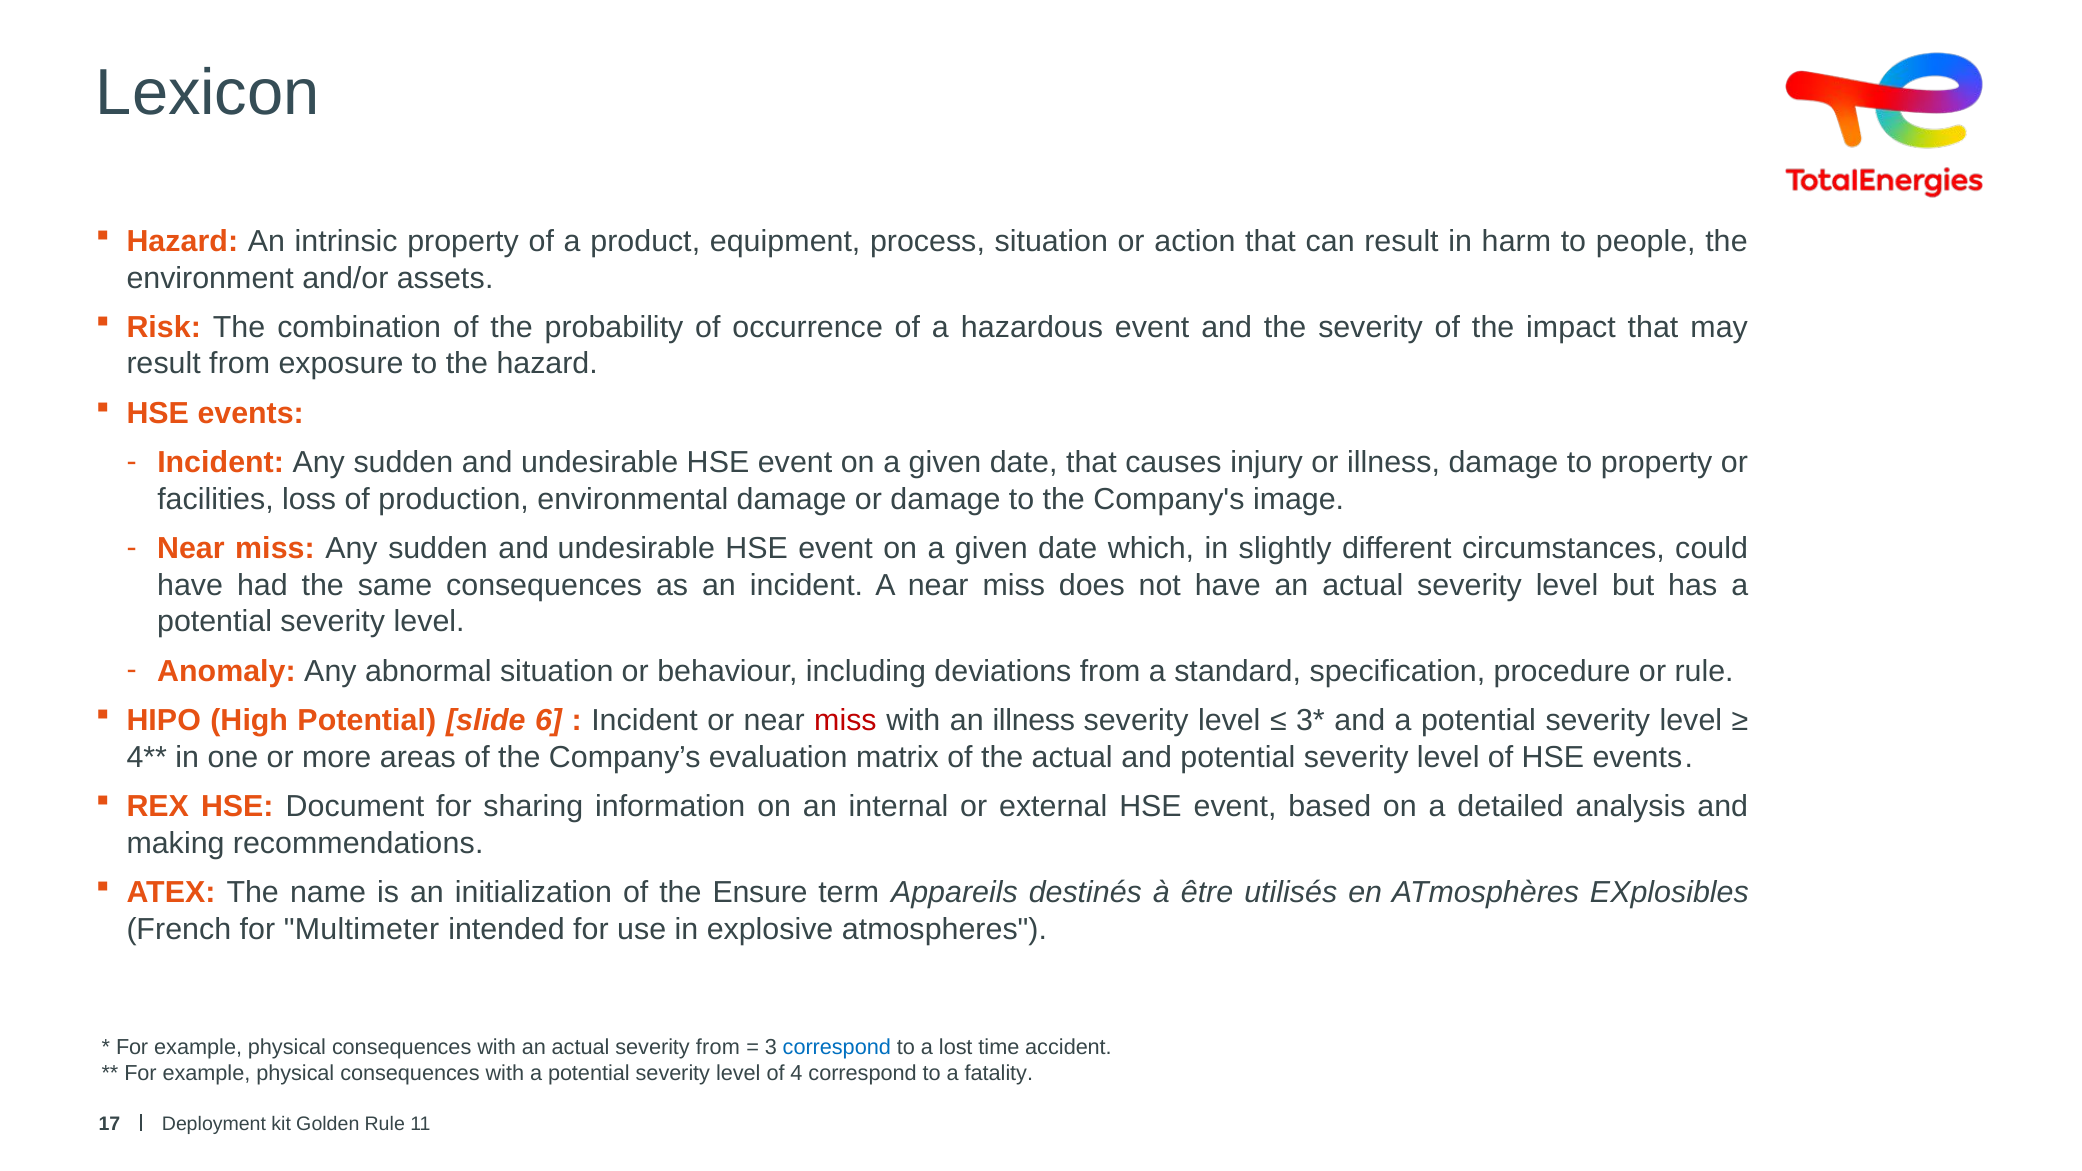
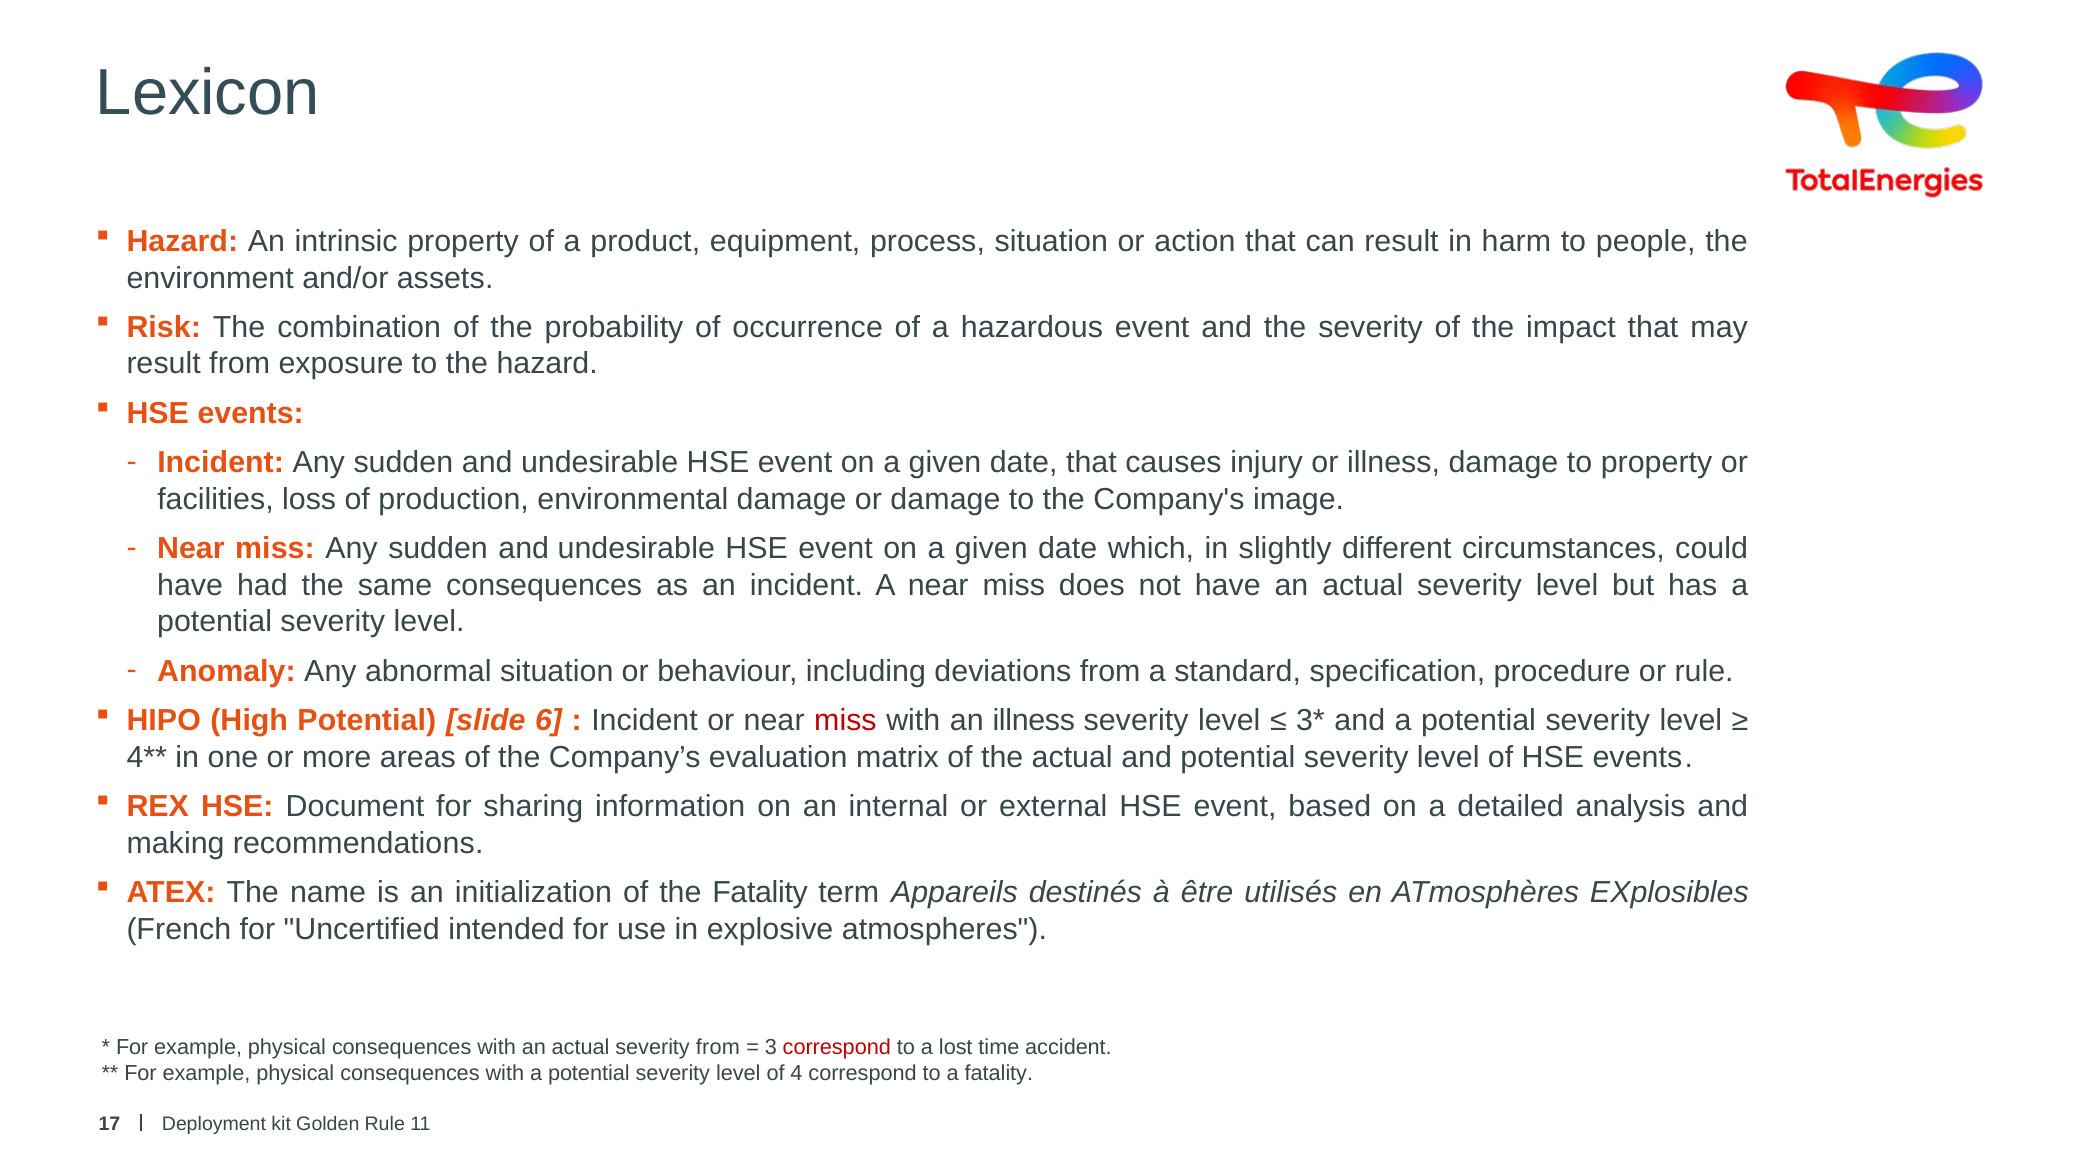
the Ensure: Ensure -> Fatality
Multimeter: Multimeter -> Uncertified
correspond at (837, 1047) colour: blue -> red
